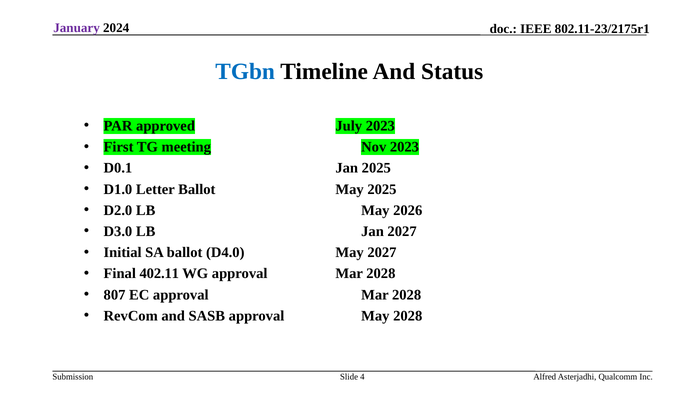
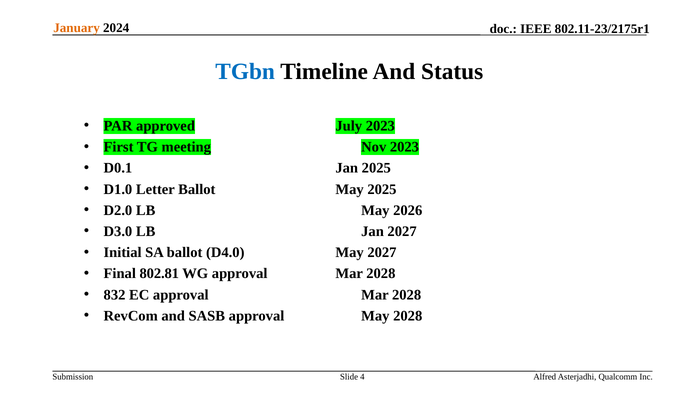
January colour: purple -> orange
402.11: 402.11 -> 802.81
807: 807 -> 832
